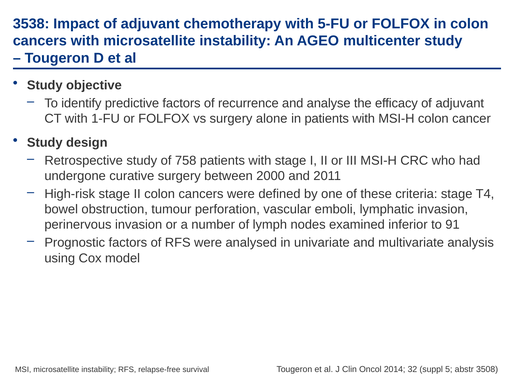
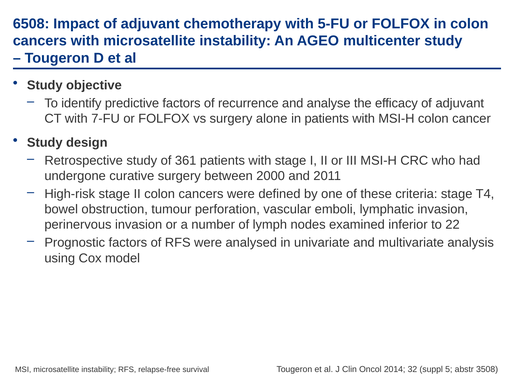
3538: 3538 -> 6508
1-FU: 1-FU -> 7-FU
758: 758 -> 361
91: 91 -> 22
